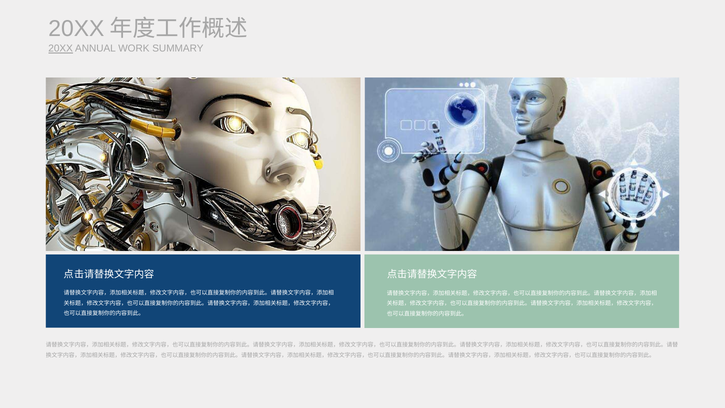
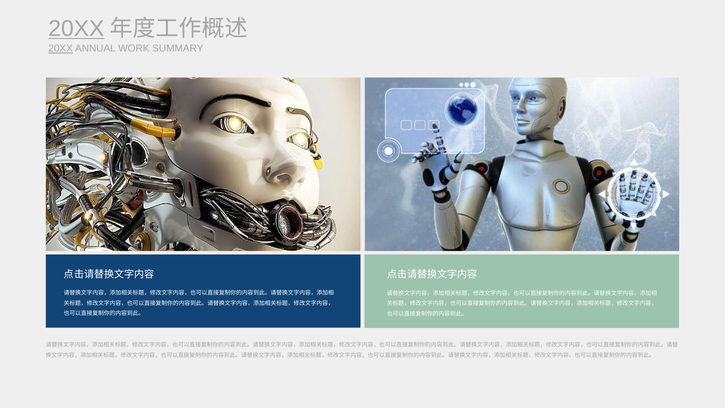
20XX at (76, 29) underline: none -> present
